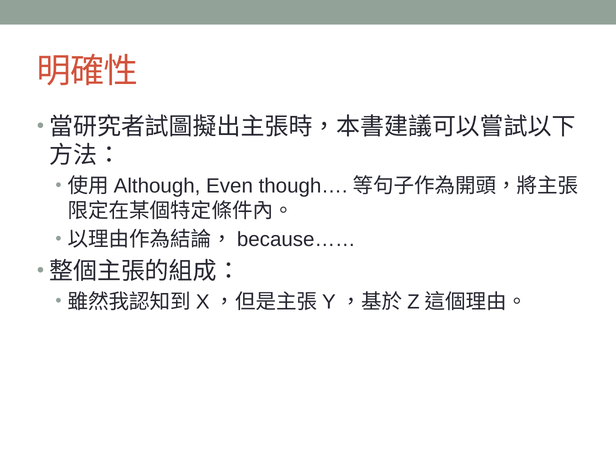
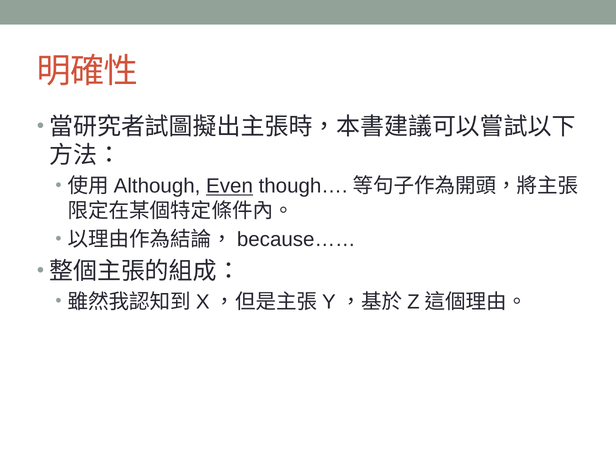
Even underline: none -> present
